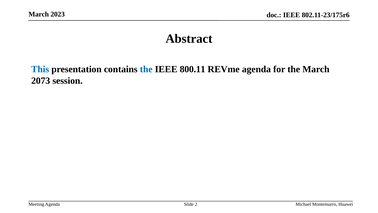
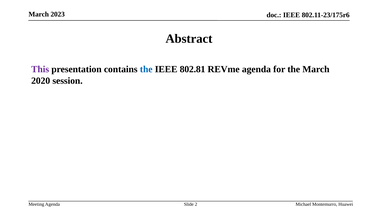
This colour: blue -> purple
800.11: 800.11 -> 802.81
2073: 2073 -> 2020
